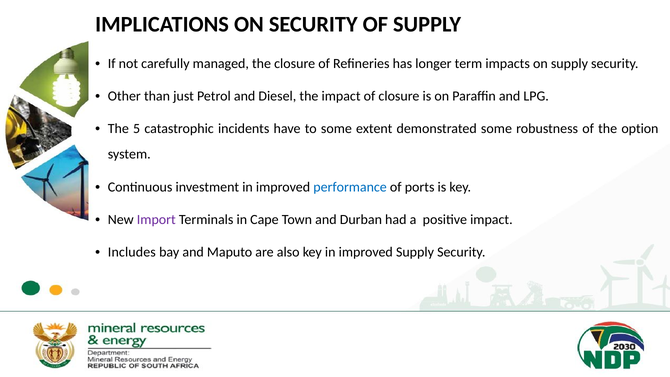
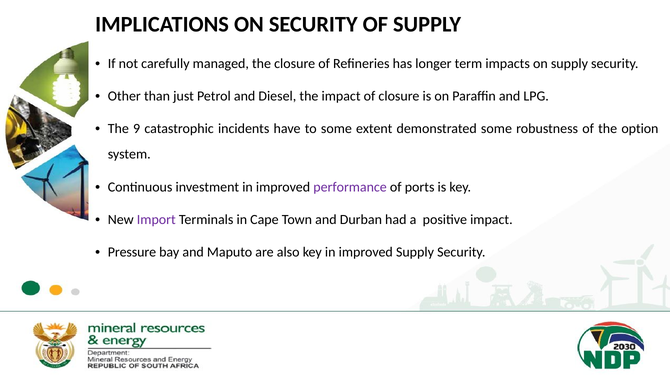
5: 5 -> 9
performance colour: blue -> purple
Includes: Includes -> Pressure
